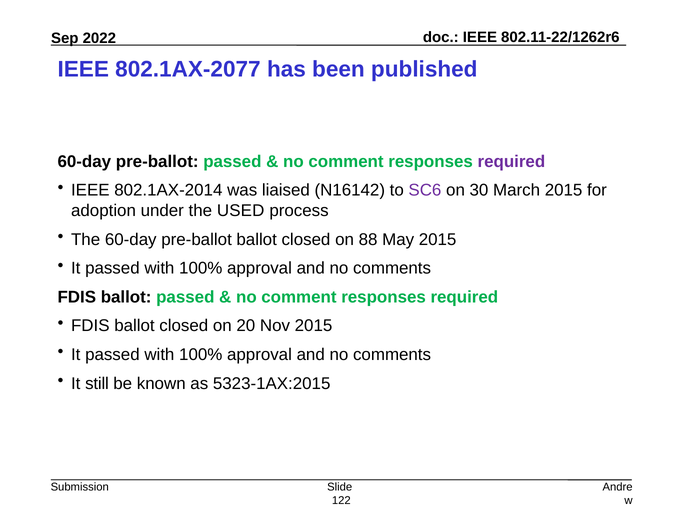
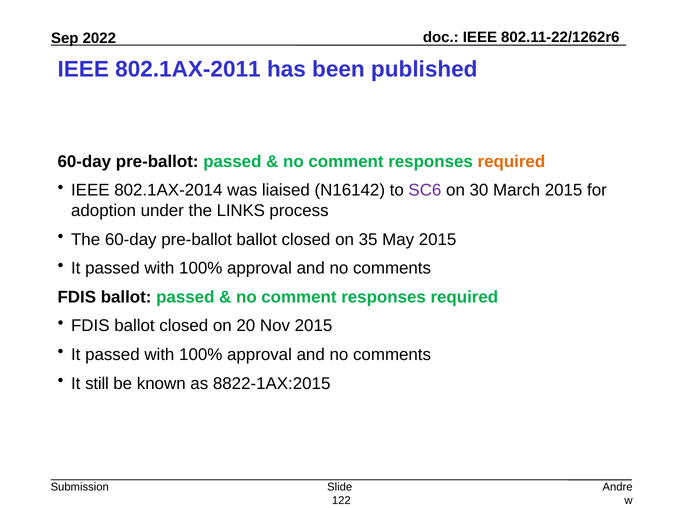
802.1AX-2077: 802.1AX-2077 -> 802.1AX-2011
required at (511, 161) colour: purple -> orange
USED: USED -> LINKS
88: 88 -> 35
5323-1AX:2015: 5323-1AX:2015 -> 8822-1AX:2015
